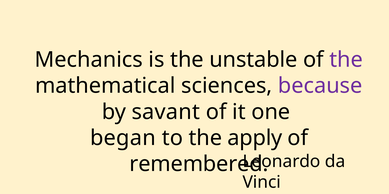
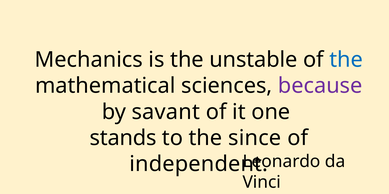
the at (346, 60) colour: purple -> blue
began: began -> stands
apply: apply -> since
remembered: remembered -> independent
